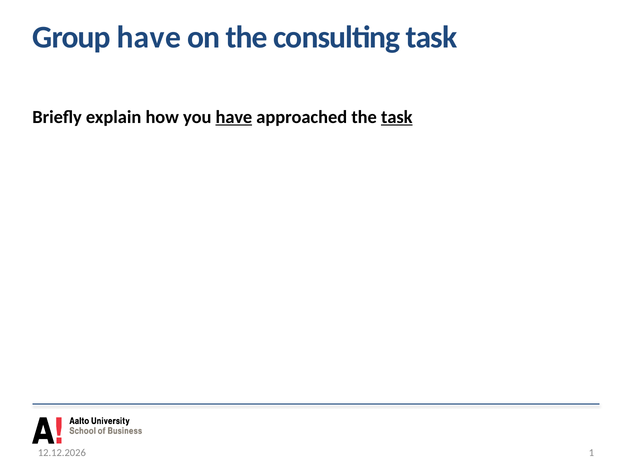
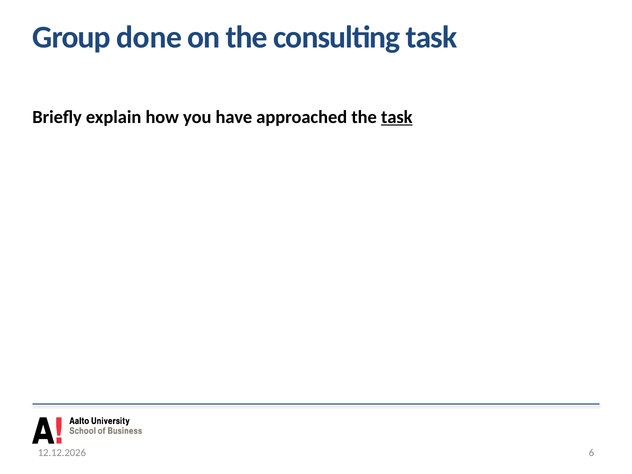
Group have: have -> done
have at (234, 117) underline: present -> none
1: 1 -> 6
